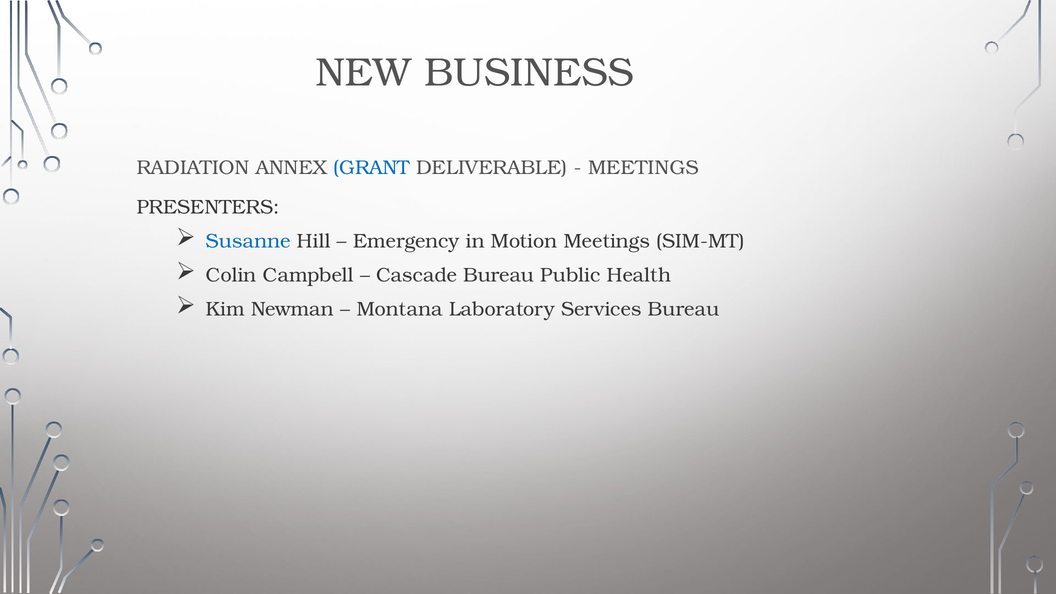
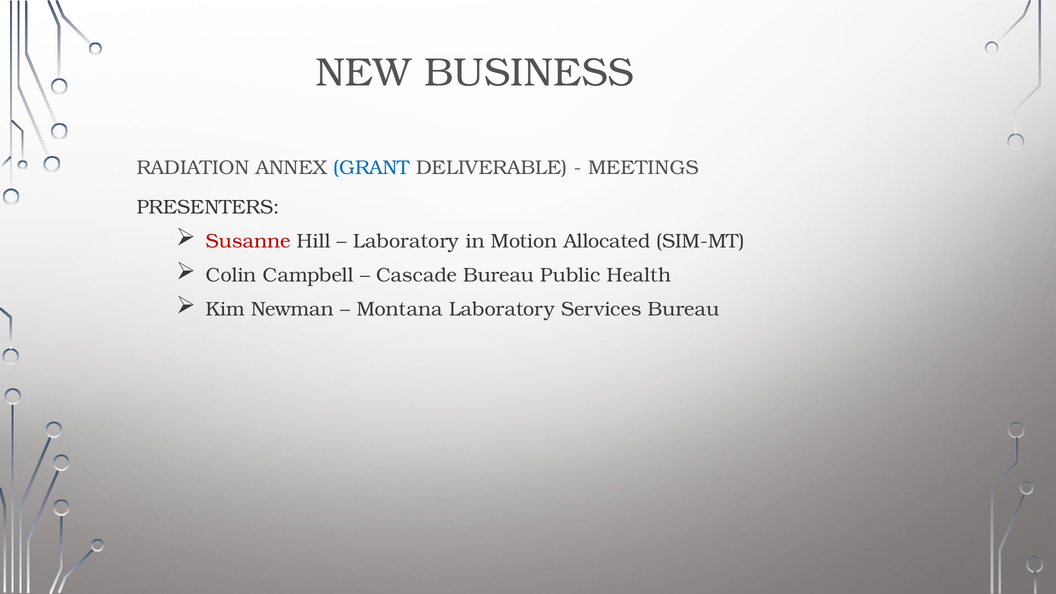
Susanne colour: blue -> red
Emergency at (406, 241): Emergency -> Laboratory
Motion Meetings: Meetings -> Allocated
